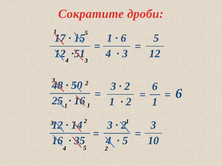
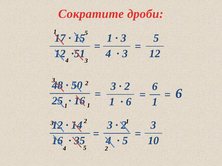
6 at (124, 38): 6 -> 3
2 at (129, 102): 2 -> 6
